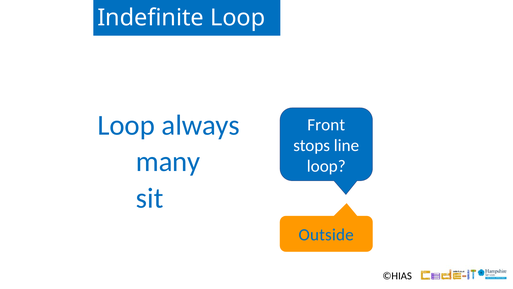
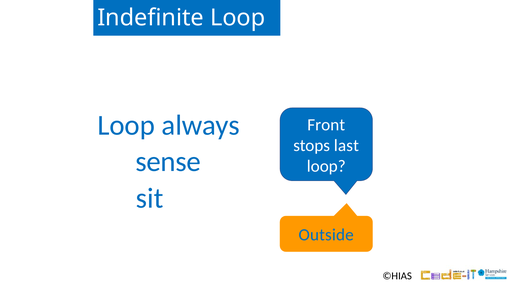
line: line -> last
many: many -> sense
